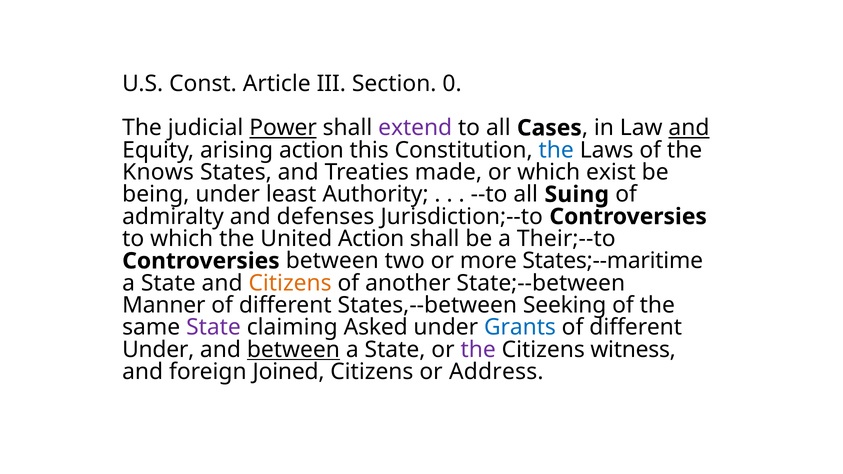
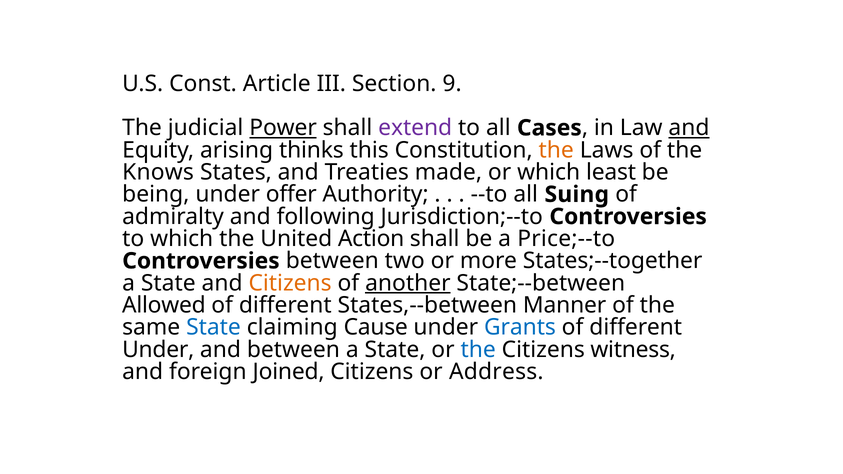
0: 0 -> 9
arising action: action -> thinks
the at (556, 150) colour: blue -> orange
exist: exist -> least
least: least -> offer
defenses: defenses -> following
Their;--to: Their;--to -> Price;--to
States;--maritime: States;--maritime -> States;--together
another underline: none -> present
Manner: Manner -> Allowed
Seeking: Seeking -> Manner
State at (213, 328) colour: purple -> blue
Asked: Asked -> Cause
between at (293, 350) underline: present -> none
the at (478, 350) colour: purple -> blue
